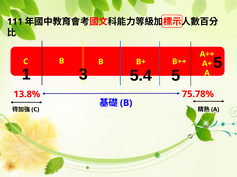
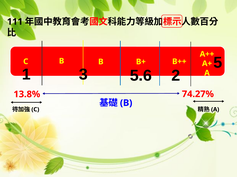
5.4: 5.4 -> 5.6
3 5: 5 -> 2
75.78%: 75.78% -> 74.27%
